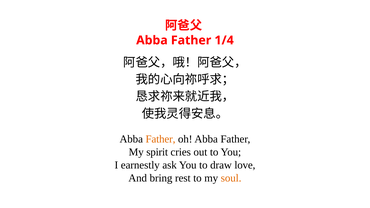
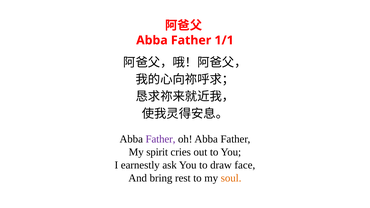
1/4: 1/4 -> 1/1
Father at (160, 139) colour: orange -> purple
love: love -> face
